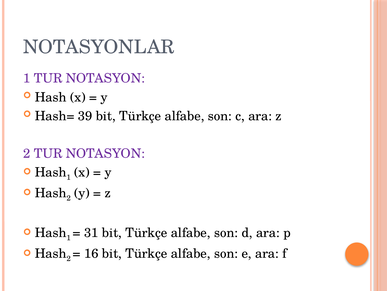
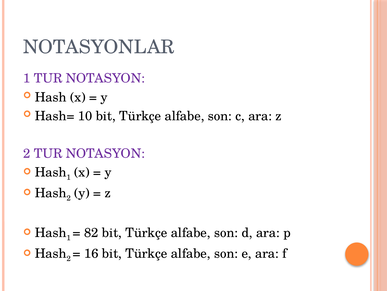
39: 39 -> 10
31: 31 -> 82
